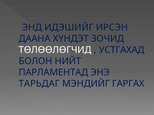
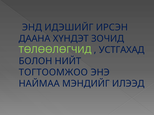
ТӨЛӨӨЛӨГЧИД colour: white -> light green
ПАРЛАМЕНТАД: ПАРЛАМЕНТАД -> ТОГТООМЖОО
ТАРЬДАГ: ТАРЬДАГ -> НАЙМАА
ГАРГАХ: ГАРГАХ -> ИЛЭЭД
